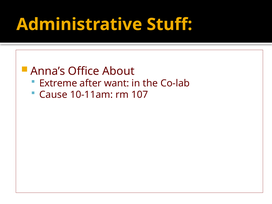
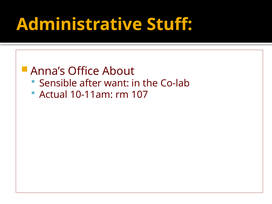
Extreme: Extreme -> Sensible
Cause: Cause -> Actual
